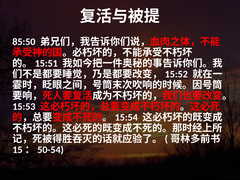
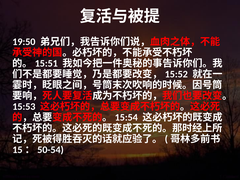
85:50: 85:50 -> 19:50
